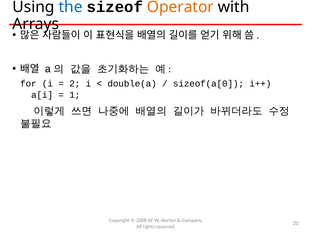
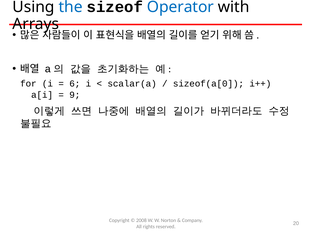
Operator colour: orange -> blue
2: 2 -> 6
double(a: double(a -> scalar(a
1: 1 -> 9
